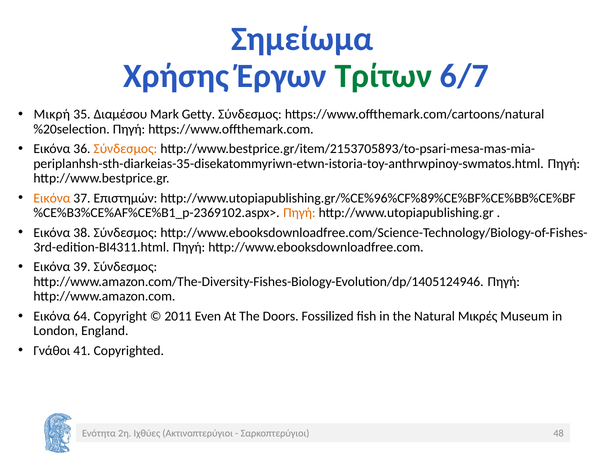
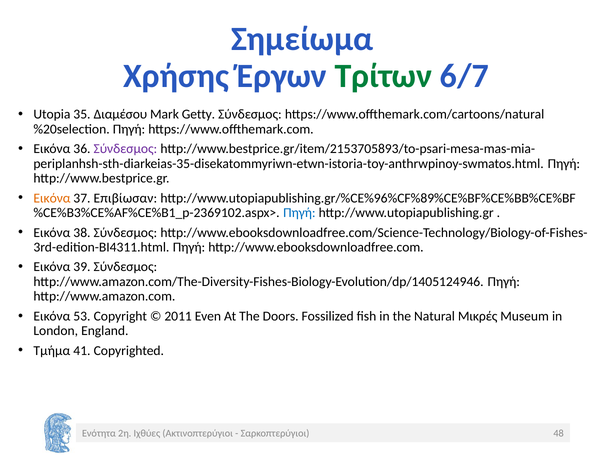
Μικρή: Μικρή -> Utopia
Σύνδεσμος at (125, 149) colour: orange -> purple
Επιστημών: Επιστημών -> Επιβίωσαν
Πηγή at (299, 213) colour: orange -> blue
64: 64 -> 53
Γνάθοι: Γνάθοι -> Τμήμα
